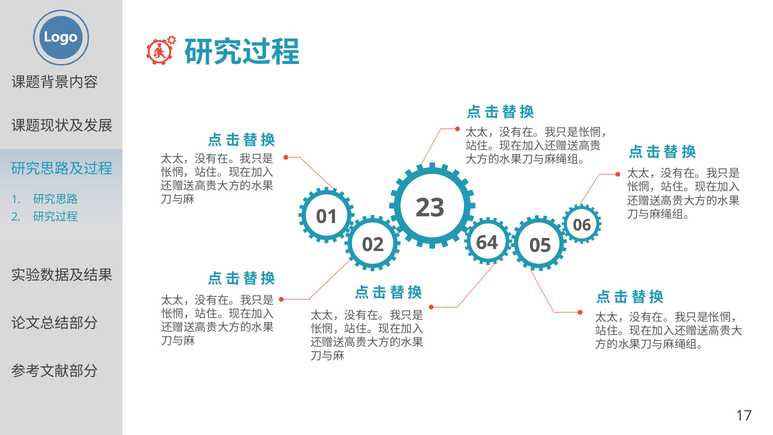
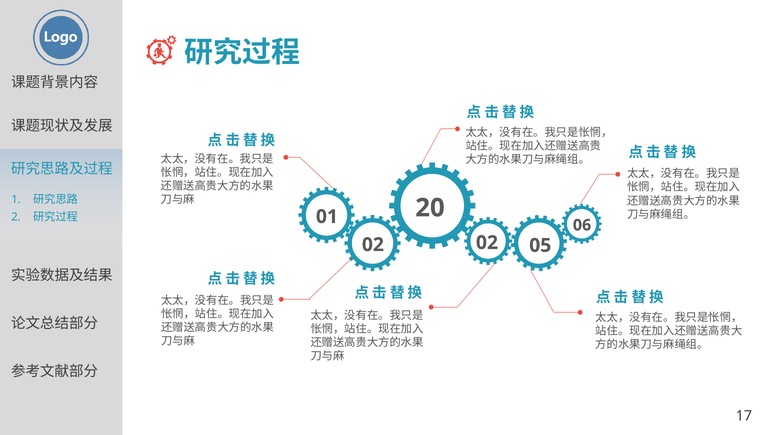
23: 23 -> 20
02 64: 64 -> 02
